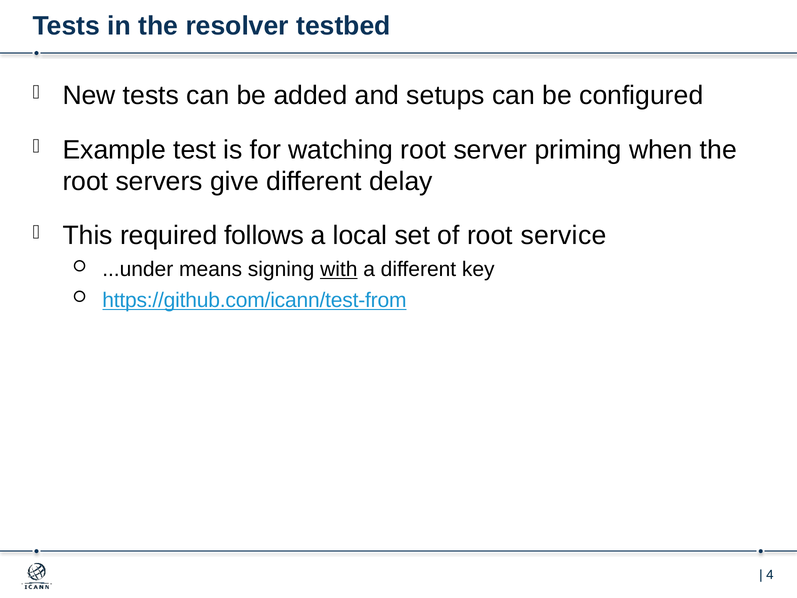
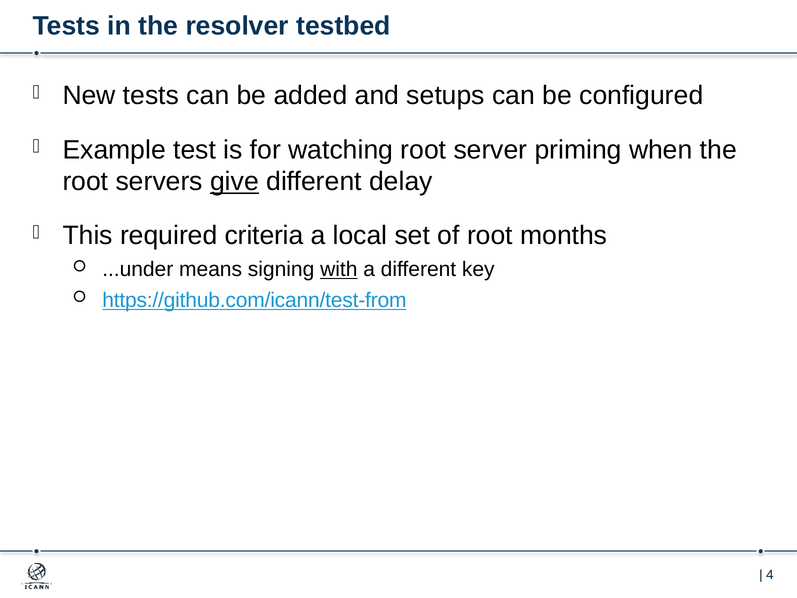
give underline: none -> present
follows: follows -> criteria
service: service -> months
